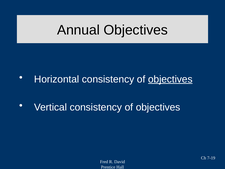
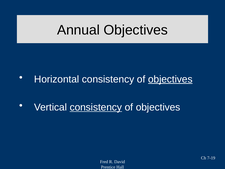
consistency at (96, 107) underline: none -> present
